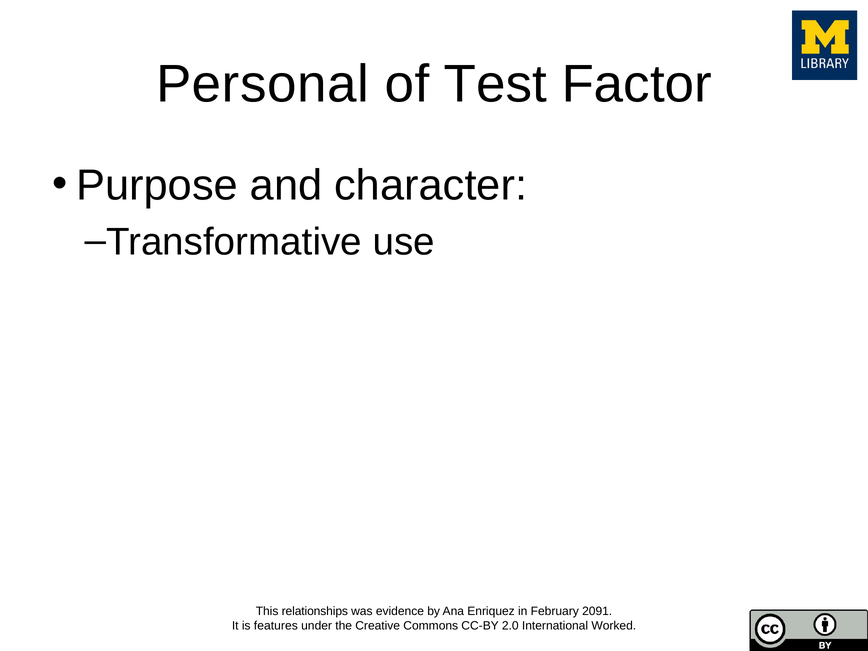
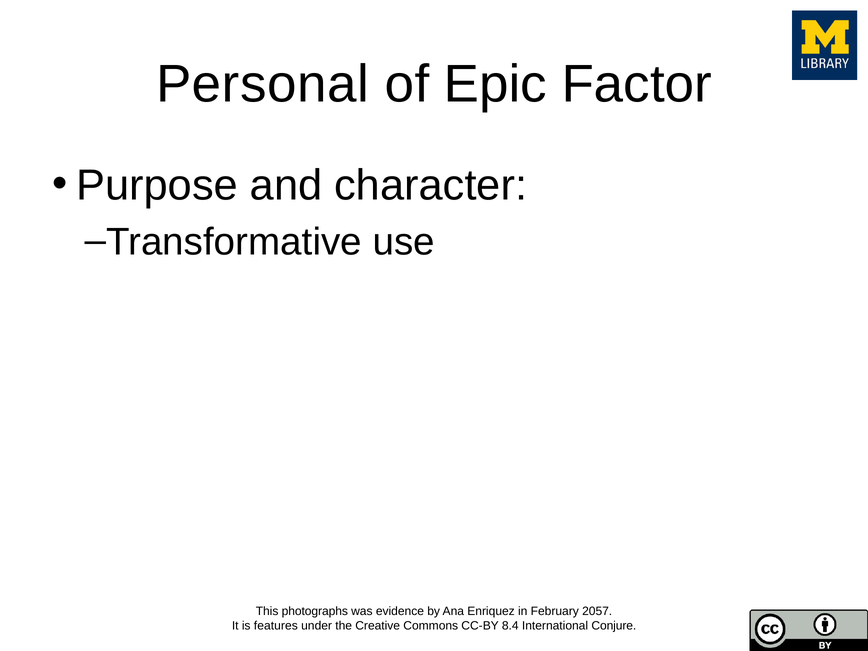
Test: Test -> Epic
relationships: relationships -> photographs
2091: 2091 -> 2057
2.0: 2.0 -> 8.4
Worked: Worked -> Conjure
